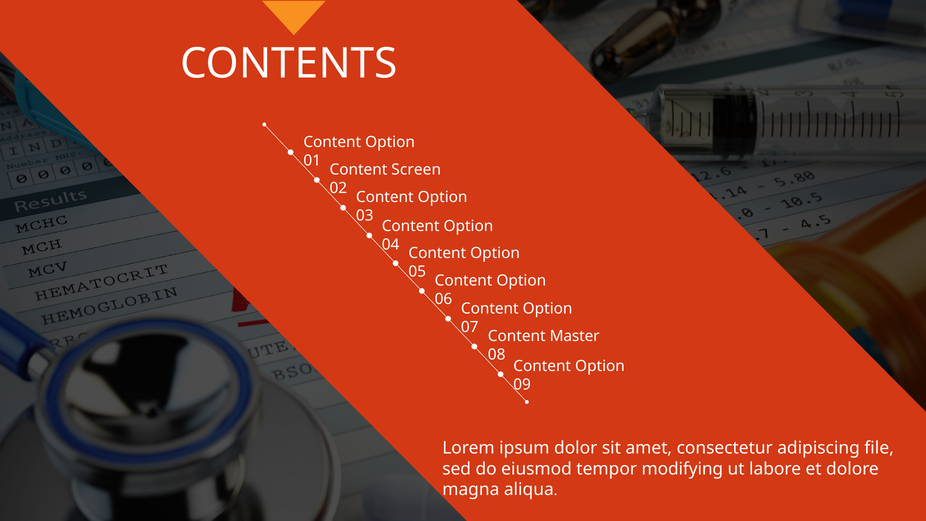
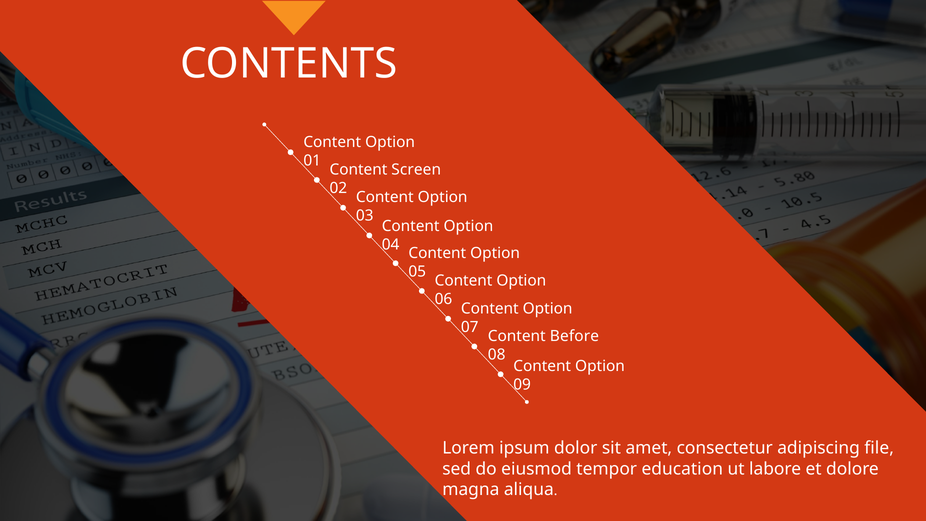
Master: Master -> Before
modifying: modifying -> education
